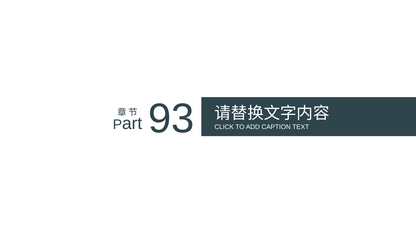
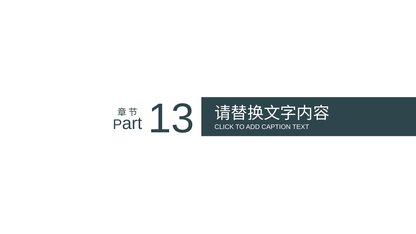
93: 93 -> 13
